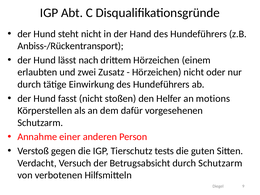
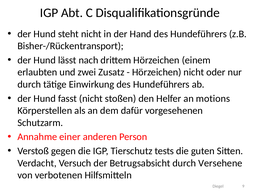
Anbiss-/Rückentransport: Anbiss-/Rückentransport -> Bisher-/Rückentransport
durch Schutzarm: Schutzarm -> Versehene
